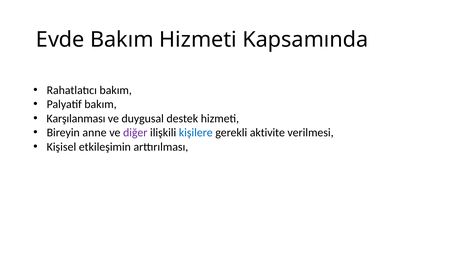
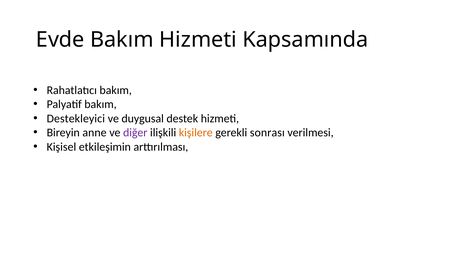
Karşılanması: Karşılanması -> Destekleyici
kişilere colour: blue -> orange
aktivite: aktivite -> sonrası
